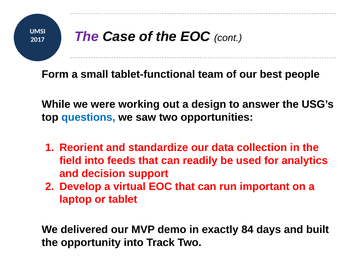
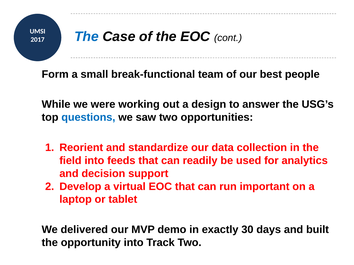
The at (87, 37) colour: purple -> blue
tablet-functional: tablet-functional -> break-functional
84: 84 -> 30
